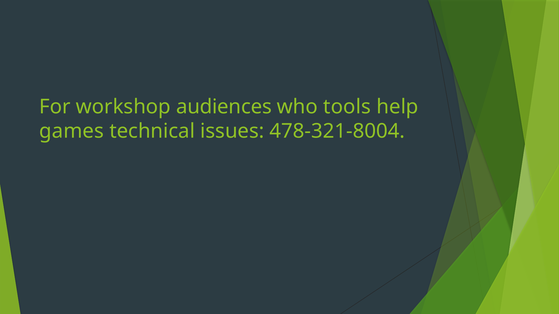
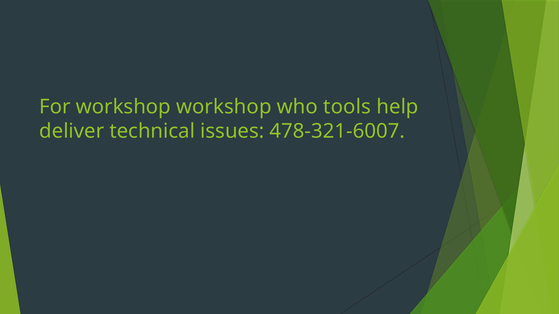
workshop audiences: audiences -> workshop
games: games -> deliver
478-321-8004: 478-321-8004 -> 478-321-6007
